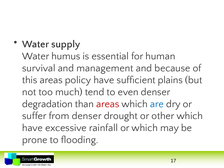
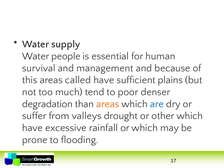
humus: humus -> people
policy: policy -> called
even: even -> poor
areas at (108, 104) colour: red -> orange
from denser: denser -> valleys
